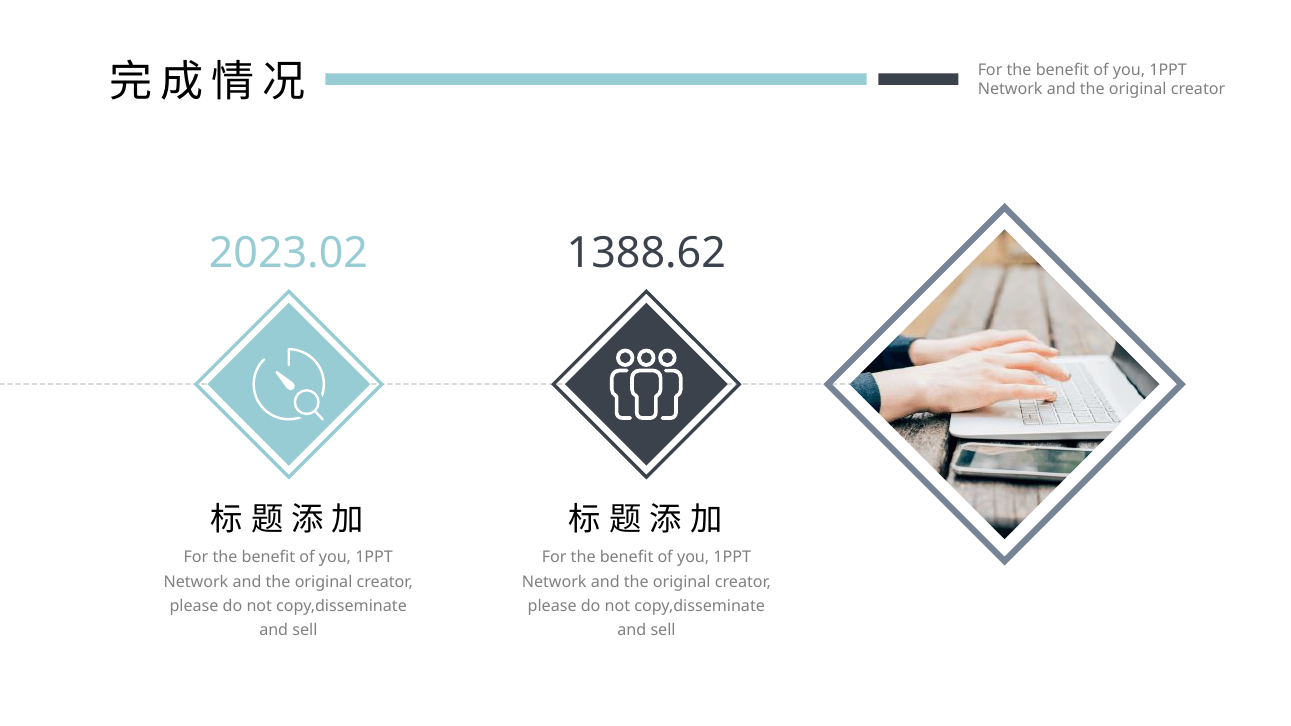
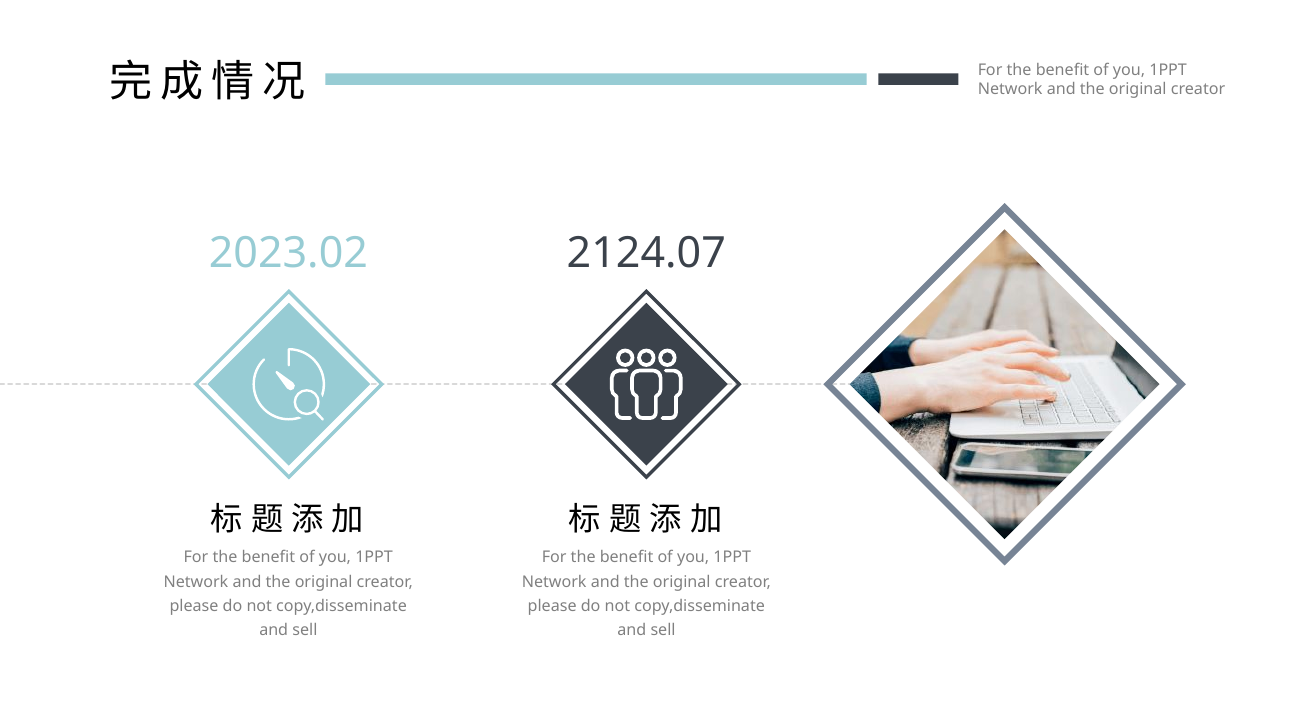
1388.62: 1388.62 -> 2124.07
